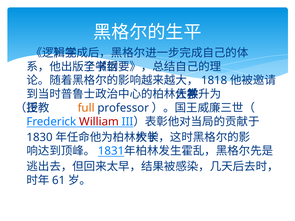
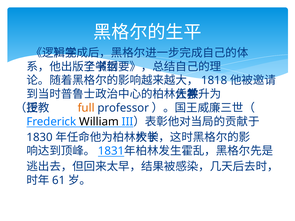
William colour: red -> black
